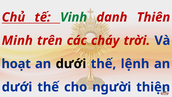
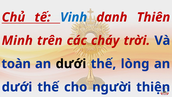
Vinh colour: green -> blue
hoạt: hoạt -> toàn
lệnh: lệnh -> lòng
